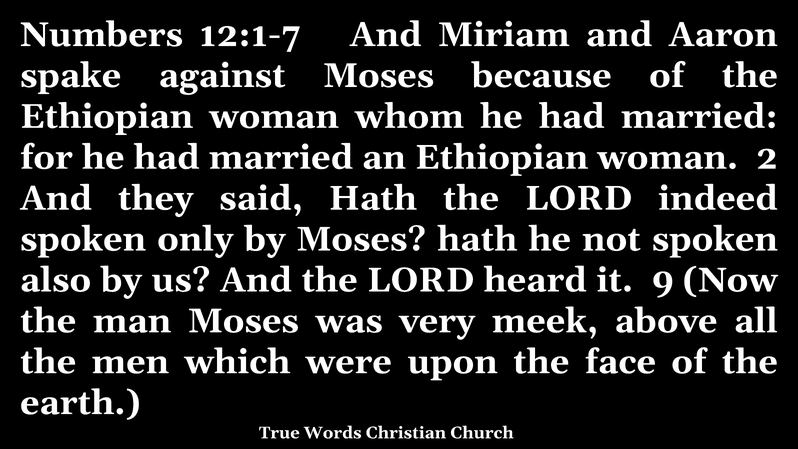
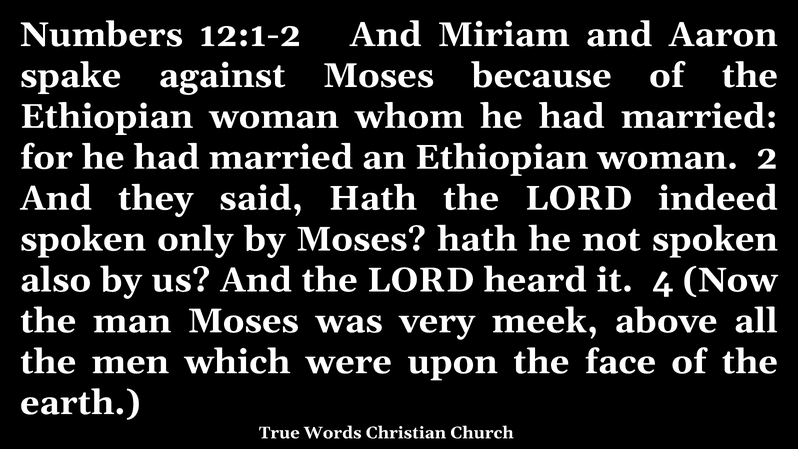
12:1-7: 12:1-7 -> 12:1-2
9: 9 -> 4
